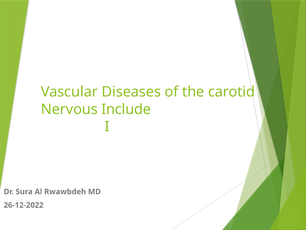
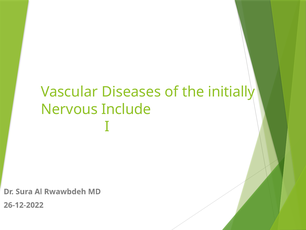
carotid: carotid -> initially
